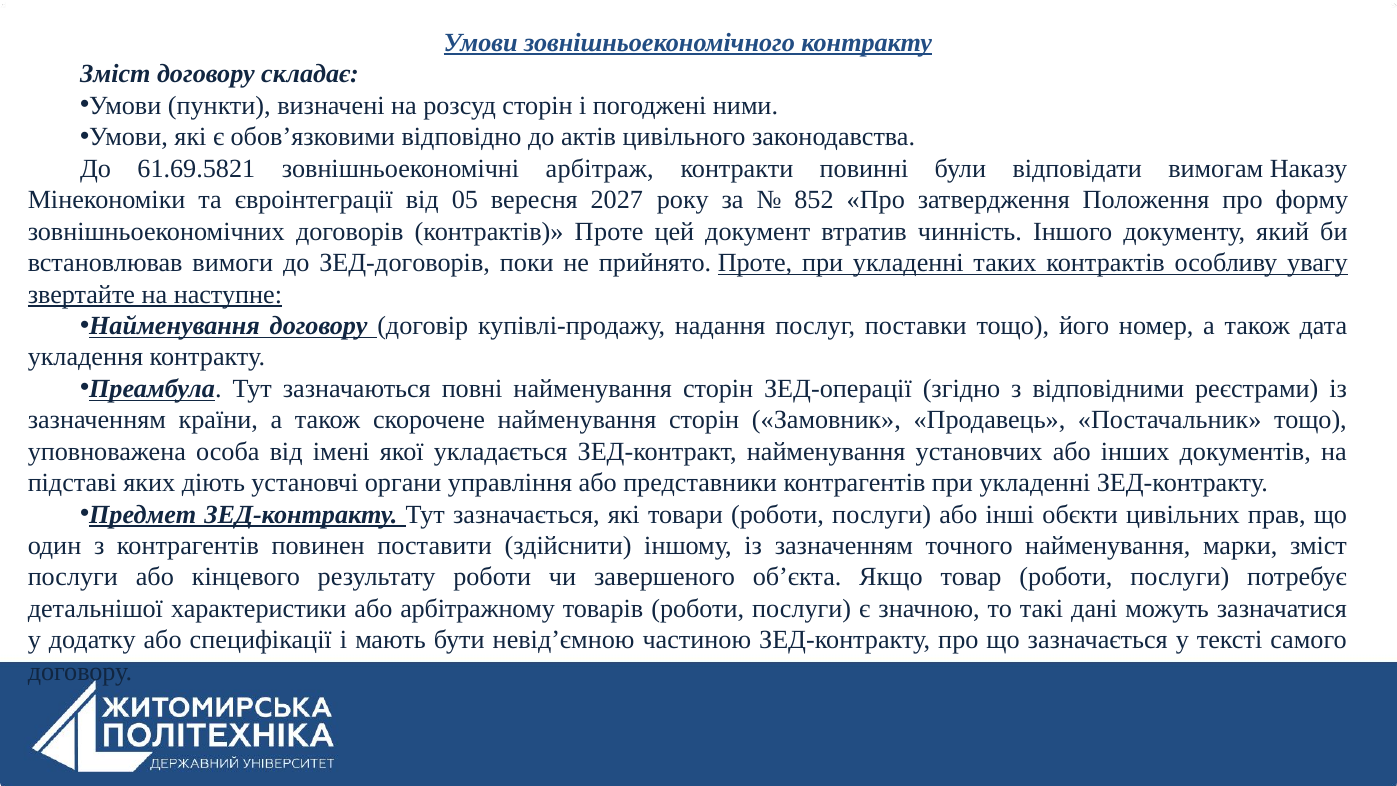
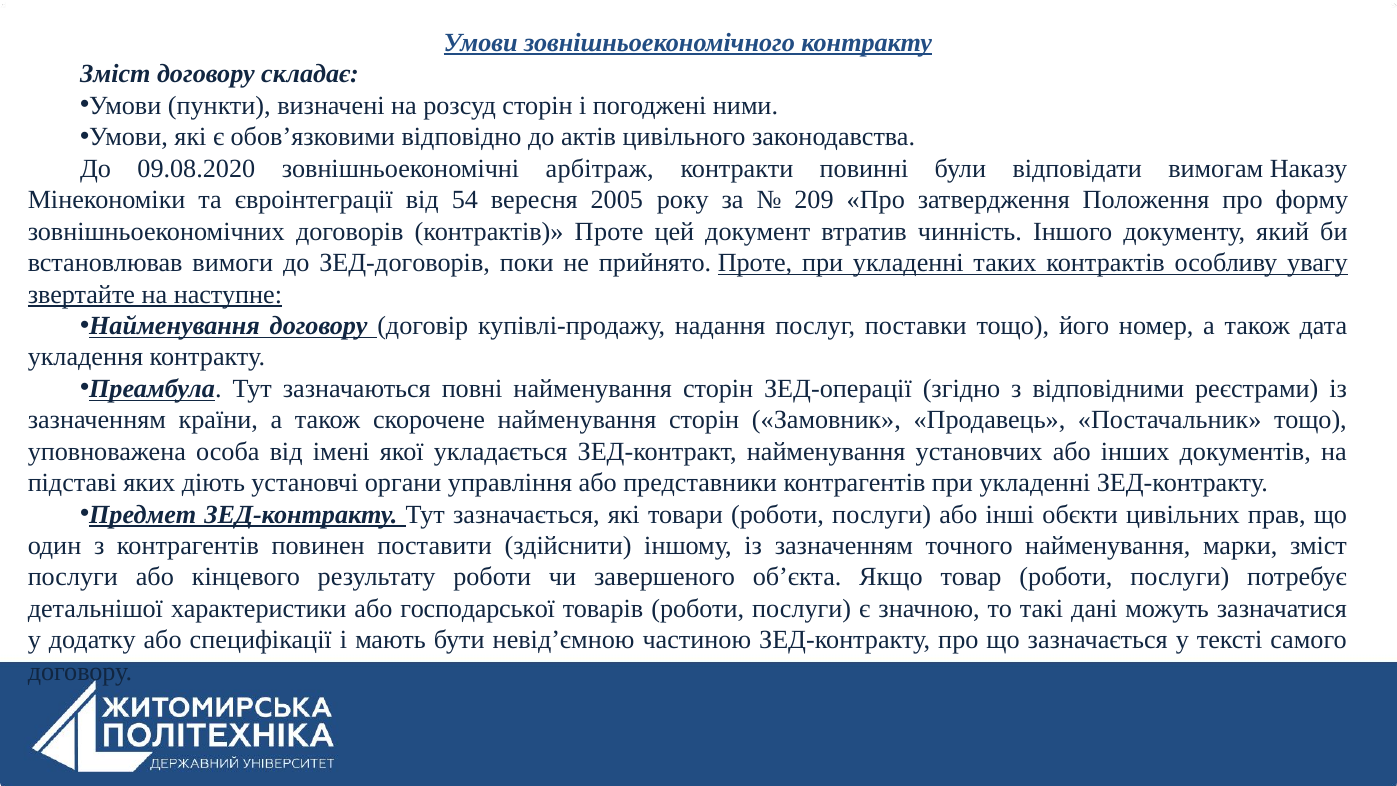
61.69.5821: 61.69.5821 -> 09.08.2020
05: 05 -> 54
2027: 2027 -> 2005
852: 852 -> 209
арбітражному: арбітражному -> господарської
